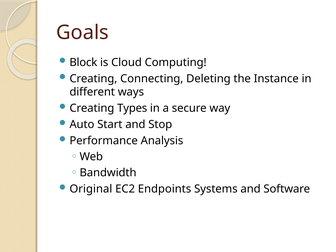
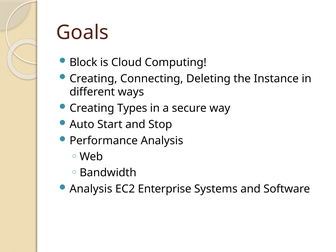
Original at (91, 189): Original -> Analysis
Endpoints: Endpoints -> Enterprise
